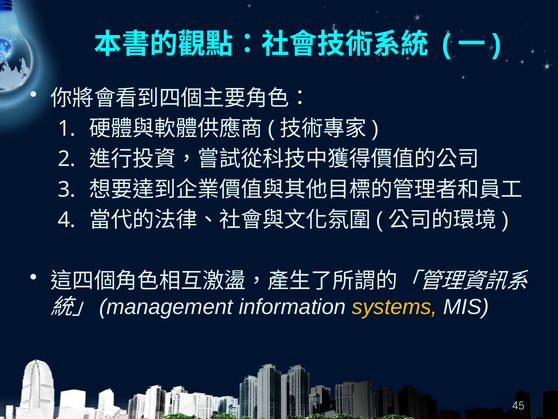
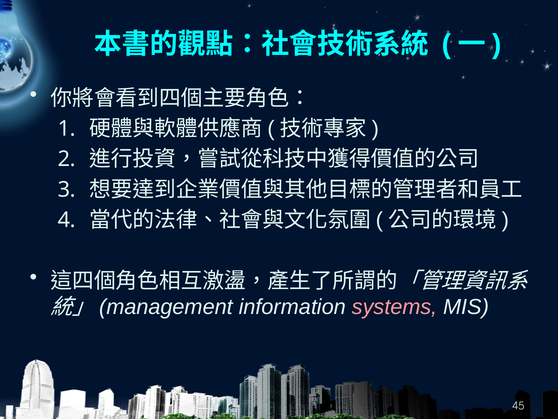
systems colour: yellow -> pink
